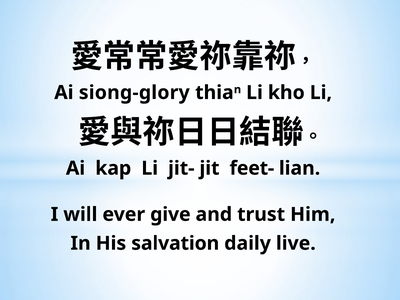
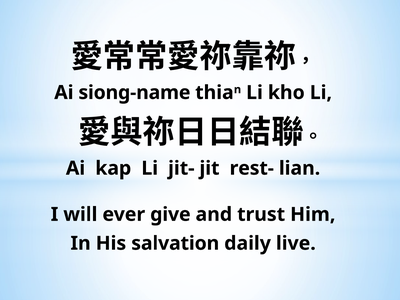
siong-glory: siong-glory -> siong-name
feet-: feet- -> rest-
